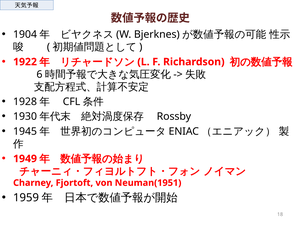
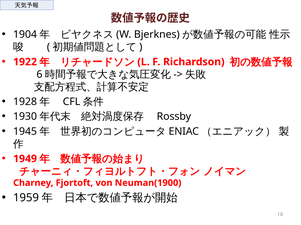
Neuman(1951: Neuman(1951 -> Neuman(1900
